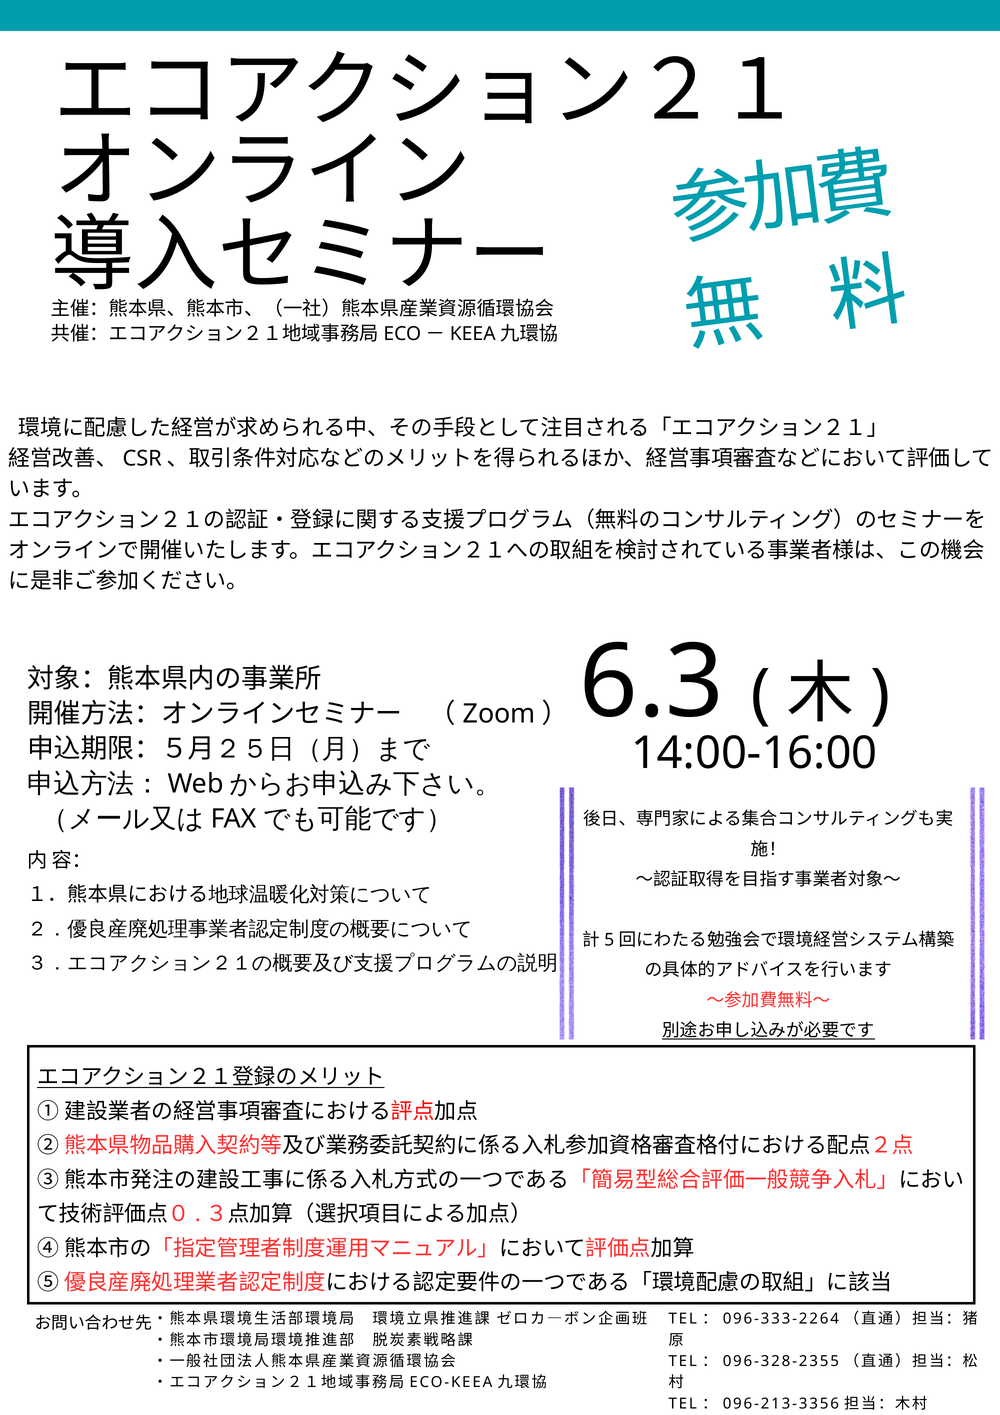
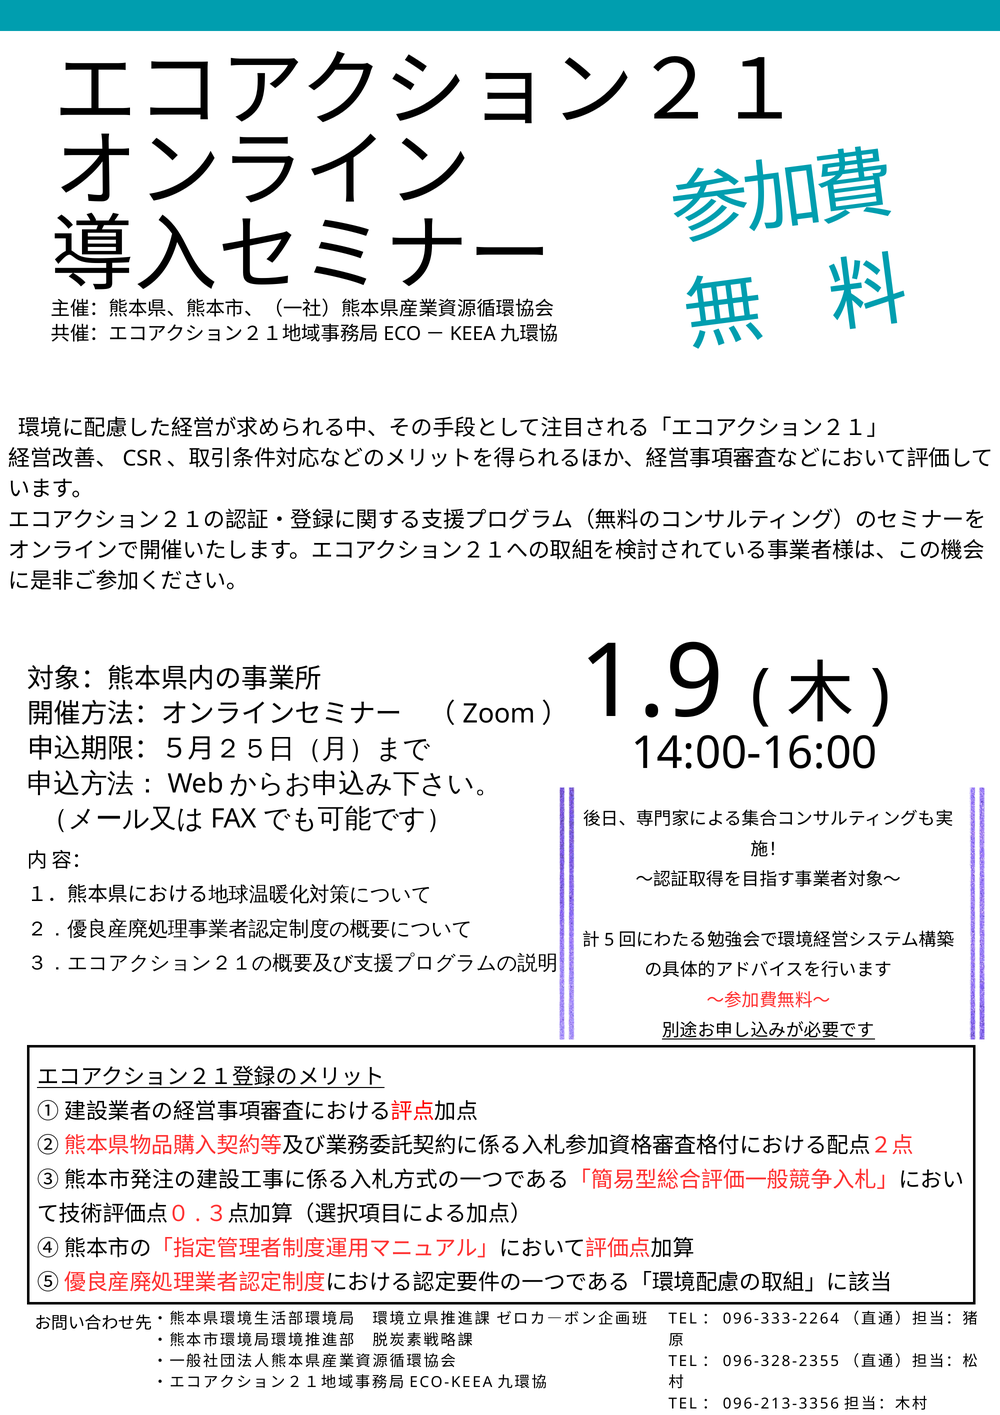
6.3: 6.3 -> 1.9
